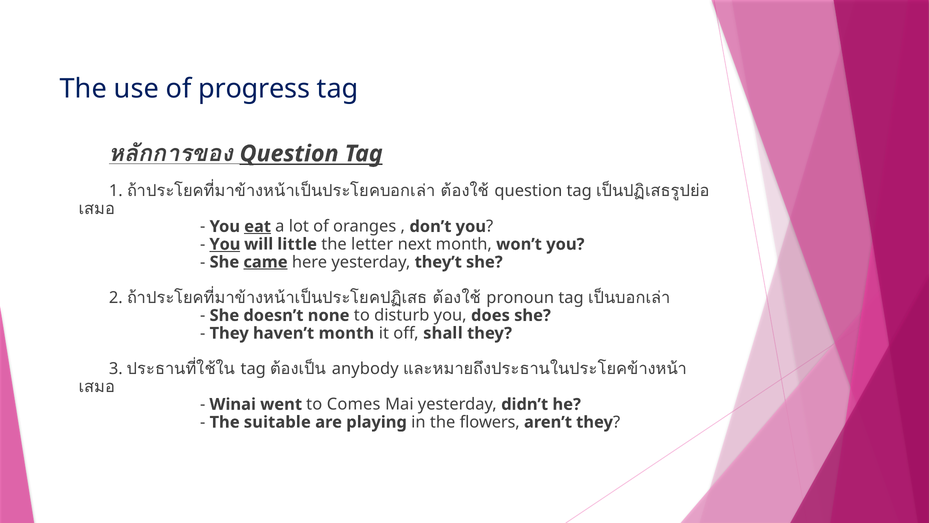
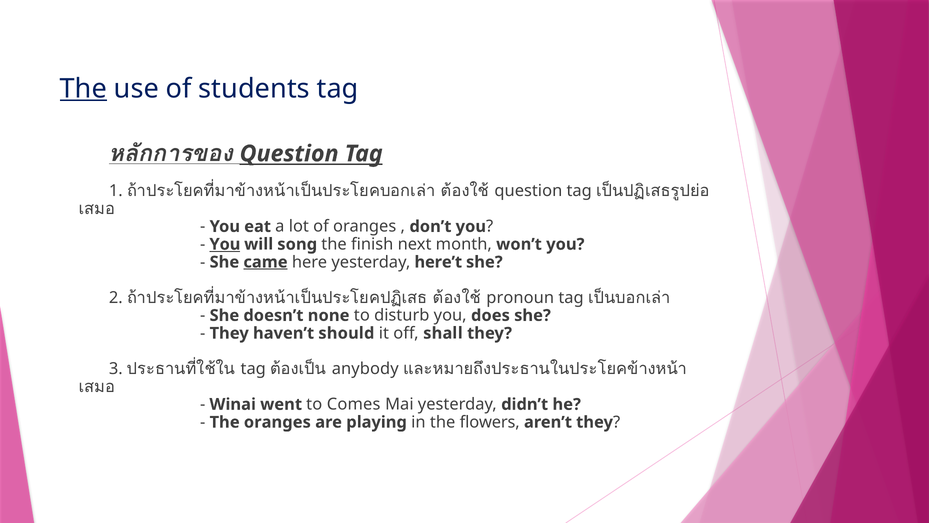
The at (83, 89) underline: none -> present
progress: progress -> students
eat underline: present -> none
little: little -> song
letter: letter -> finish
they’t: they’t -> here’t
haven’t month: month -> should
The suitable: suitable -> oranges
